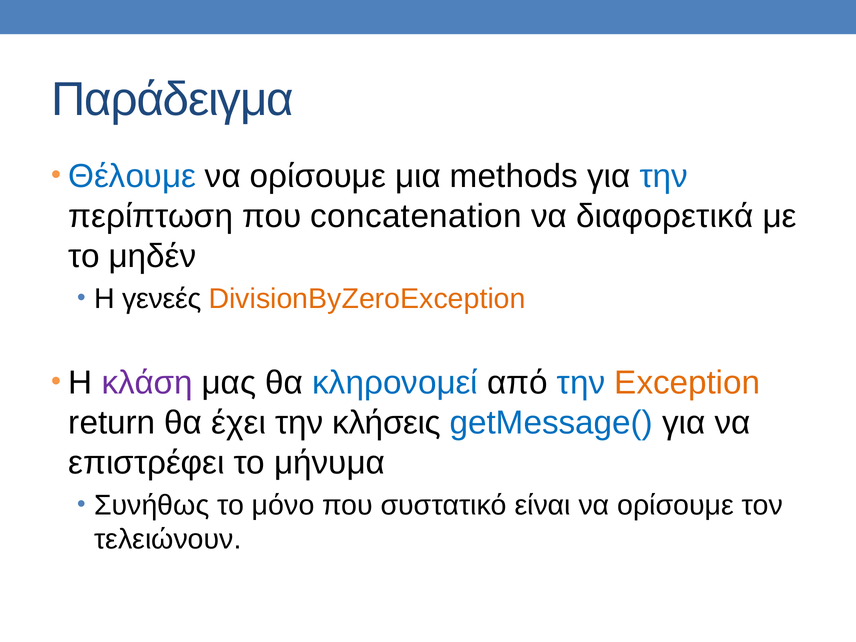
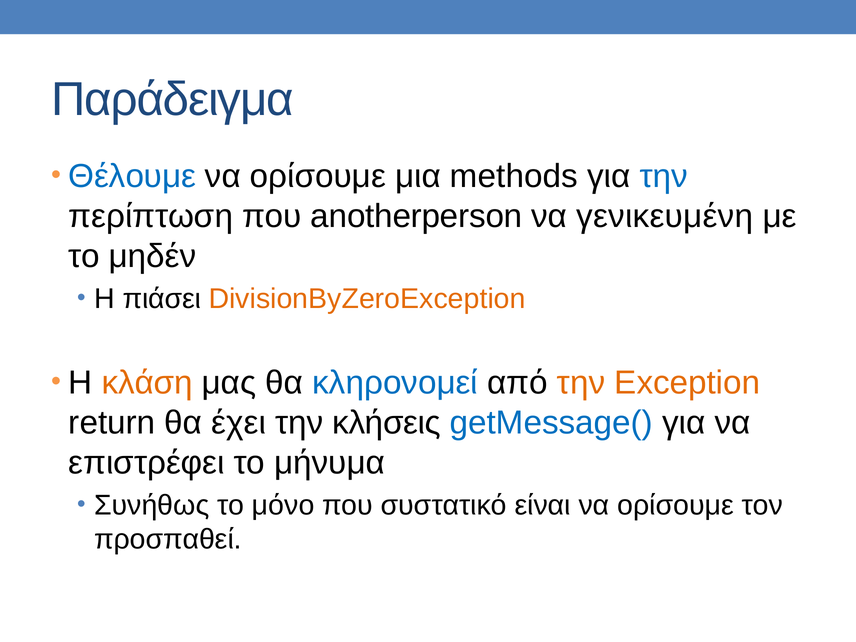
concatenation: concatenation -> anotherperson
διαφορετικά: διαφορετικά -> γενικευμένη
γενεές: γενεές -> πιάσει
κλάση colour: purple -> orange
την at (581, 383) colour: blue -> orange
τελειώνουν: τελειώνουν -> προσπαθεί
